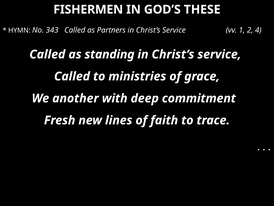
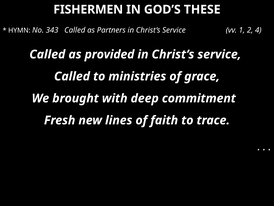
standing: standing -> provided
another: another -> brought
